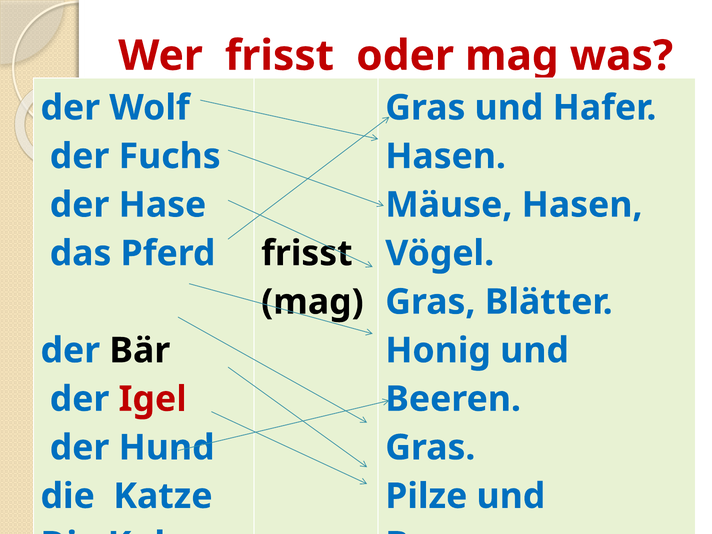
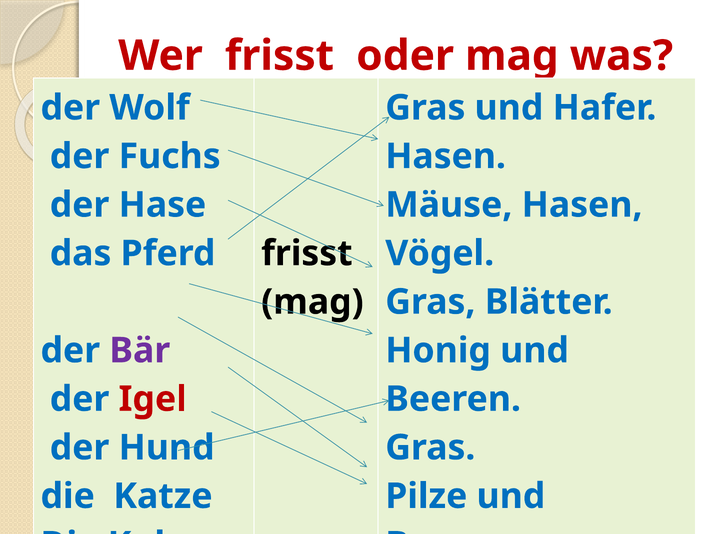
Bär colour: black -> purple
